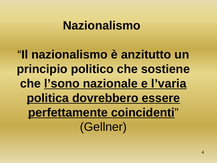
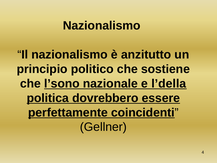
l’varia: l’varia -> l’della
